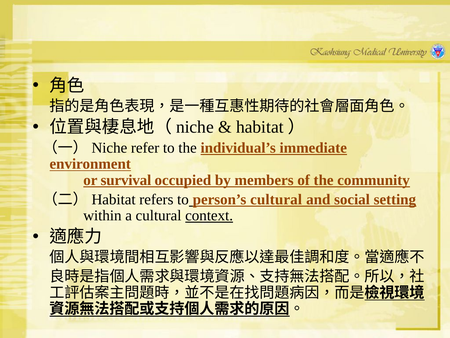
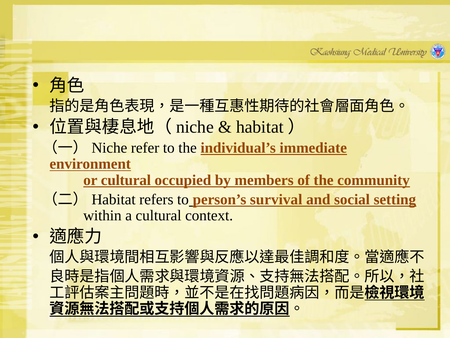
or survival: survival -> cultural
person’s cultural: cultural -> survival
context underline: present -> none
